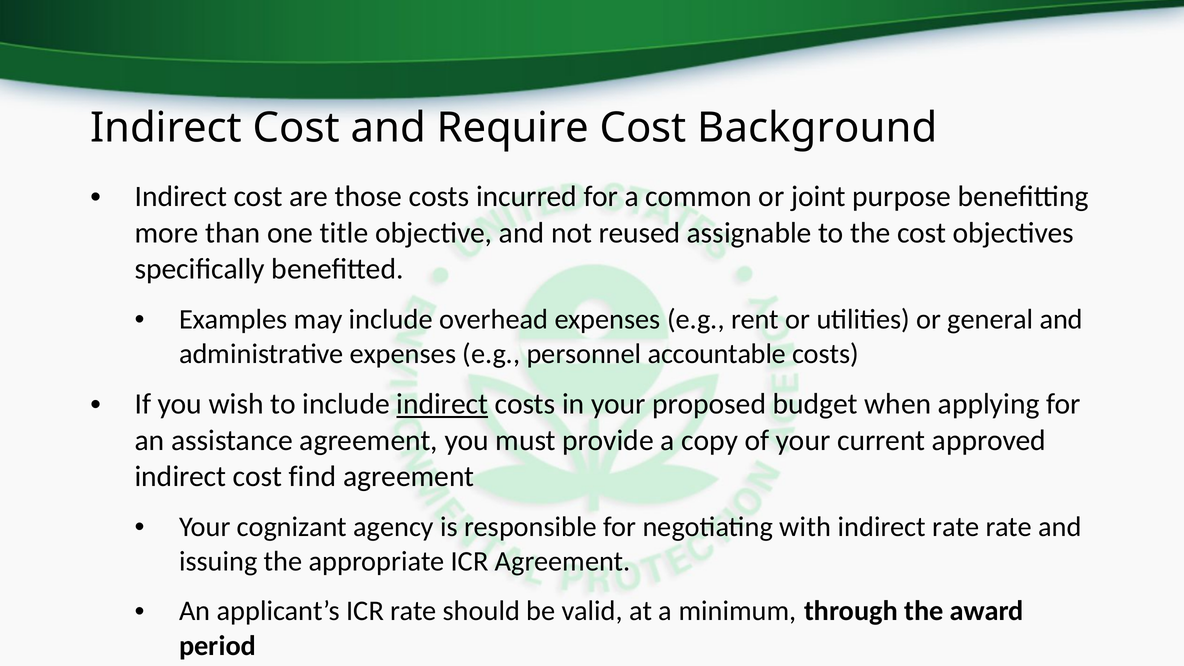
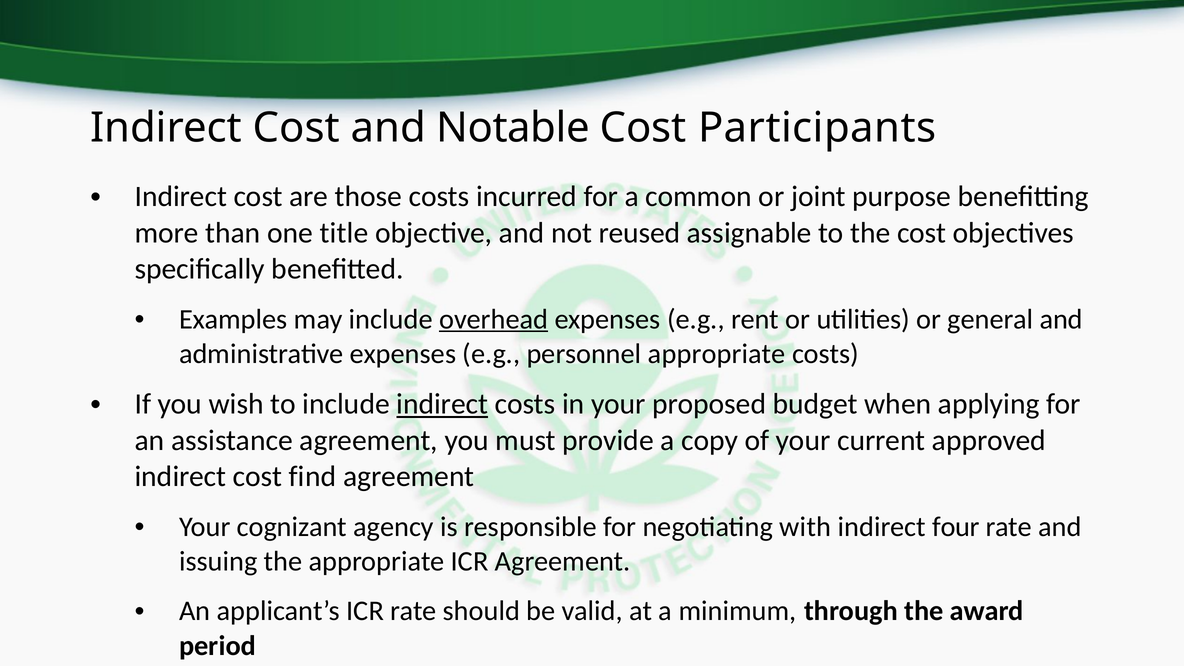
Require: Require -> Notable
Background: Background -> Participants
overhead underline: none -> present
personnel accountable: accountable -> appropriate
indirect rate: rate -> four
